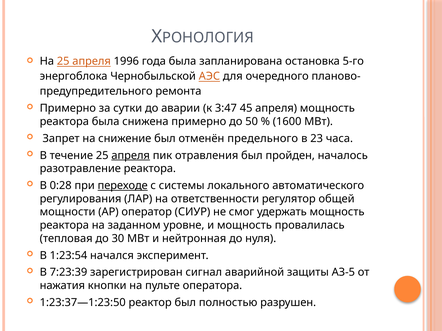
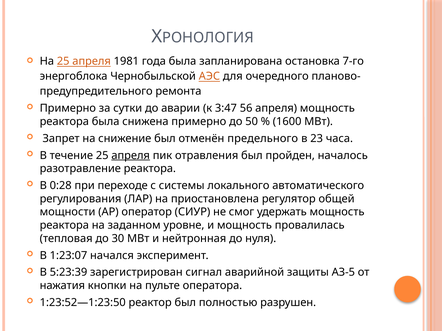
1996: 1996 -> 1981
5-го: 5-го -> 7-го
45: 45 -> 56
переходе underline: present -> none
ответственности: ответственности -> приостановлена
1:23:54: 1:23:54 -> 1:23:07
7:23:39: 7:23:39 -> 5:23:39
1:23:37—1:23:50: 1:23:37—1:23:50 -> 1:23:52—1:23:50
